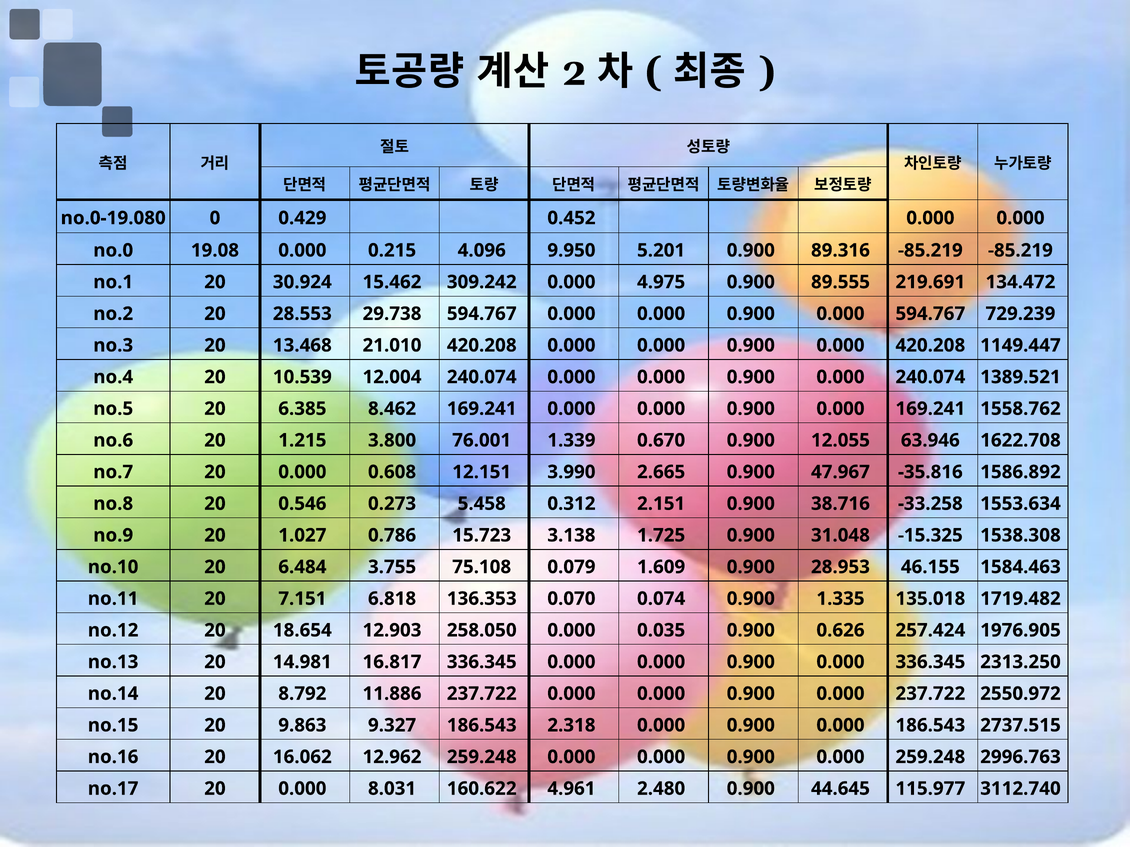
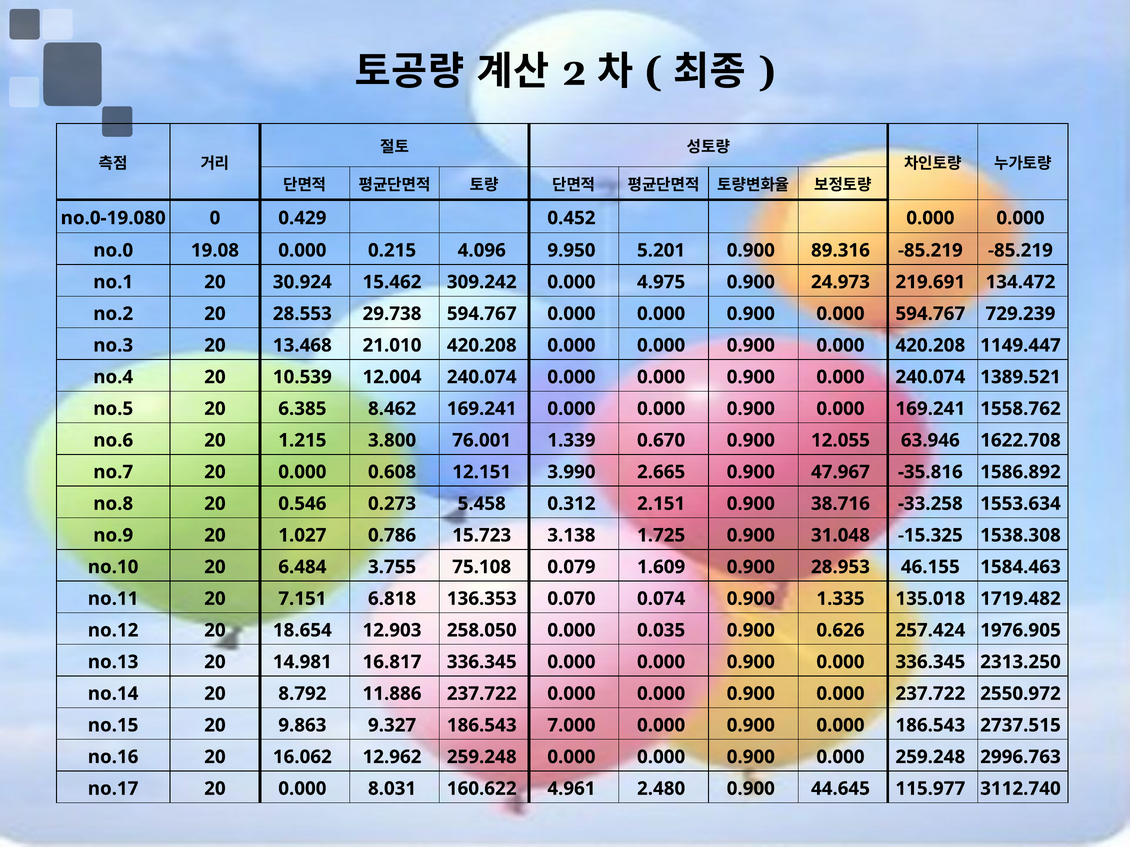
89.555: 89.555 -> 24.973
2.318: 2.318 -> 7.000
